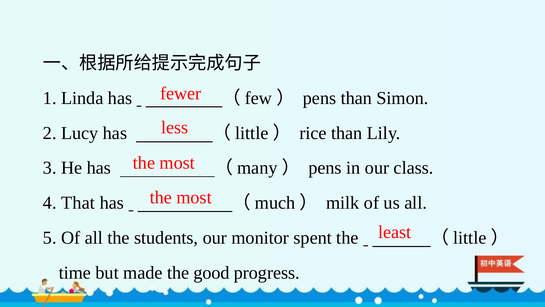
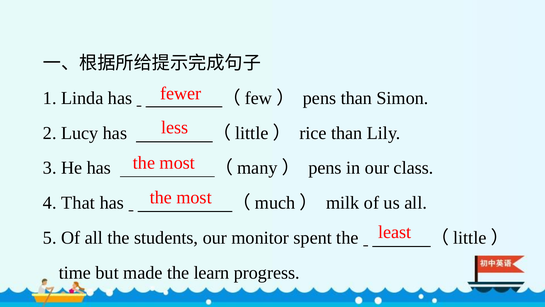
good: good -> learn
